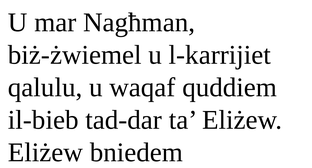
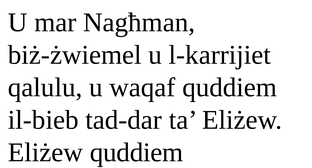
Eliżew bniedem: bniedem -> quddiem
